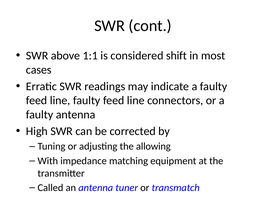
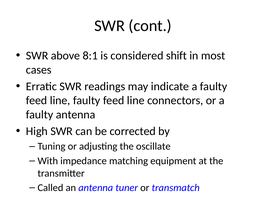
1:1: 1:1 -> 8:1
allowing: allowing -> oscillate
